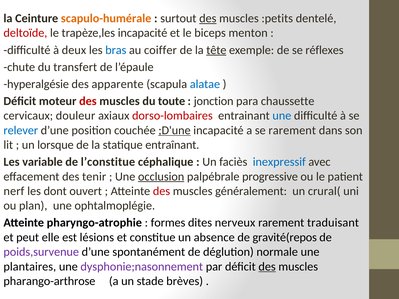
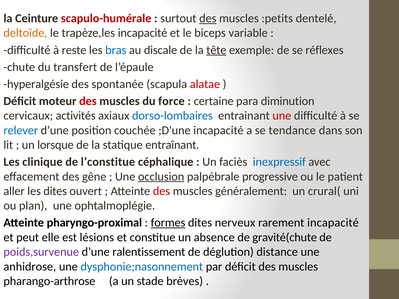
scapulo-humérale colour: orange -> red
deltoïde colour: red -> orange
menton: menton -> variable
deux: deux -> reste
coiffer: coiffer -> discale
apparente: apparente -> spontanée
alatae colour: blue -> red
toute: toute -> force
jonction: jonction -> certaine
chaussette: chaussette -> diminution
douleur: douleur -> activités
dorso-lombaires colour: red -> blue
une at (282, 116) colour: blue -> red
;D'une underline: present -> none
se rarement: rarement -> tendance
variable: variable -> clinique
tenir: tenir -> gêne
nerf: nerf -> aller
les dont: dont -> dites
pharyngo-atrophie: pharyngo-atrophie -> pharyngo-proximal
formes underline: none -> present
rarement traduisant: traduisant -> incapacité
gravité(repos: gravité(repos -> gravité(chute
spontanément: spontanément -> ralentissement
normale: normale -> distance
plantaires: plantaires -> anhidrose
dysphonie;nasonnement colour: purple -> blue
des at (267, 267) underline: present -> none
